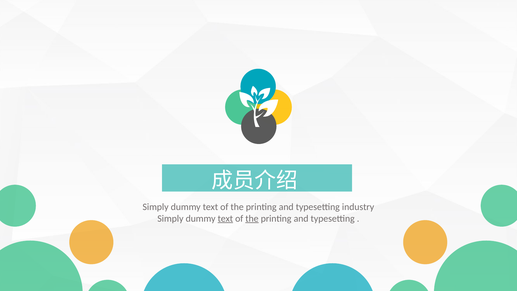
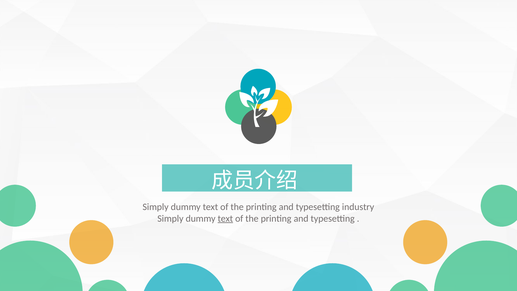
the at (252, 218) underline: present -> none
